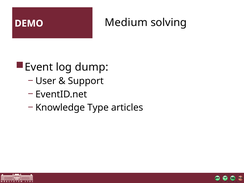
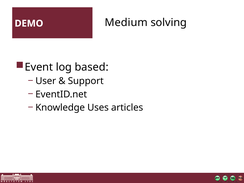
dump: dump -> based
Type: Type -> Uses
